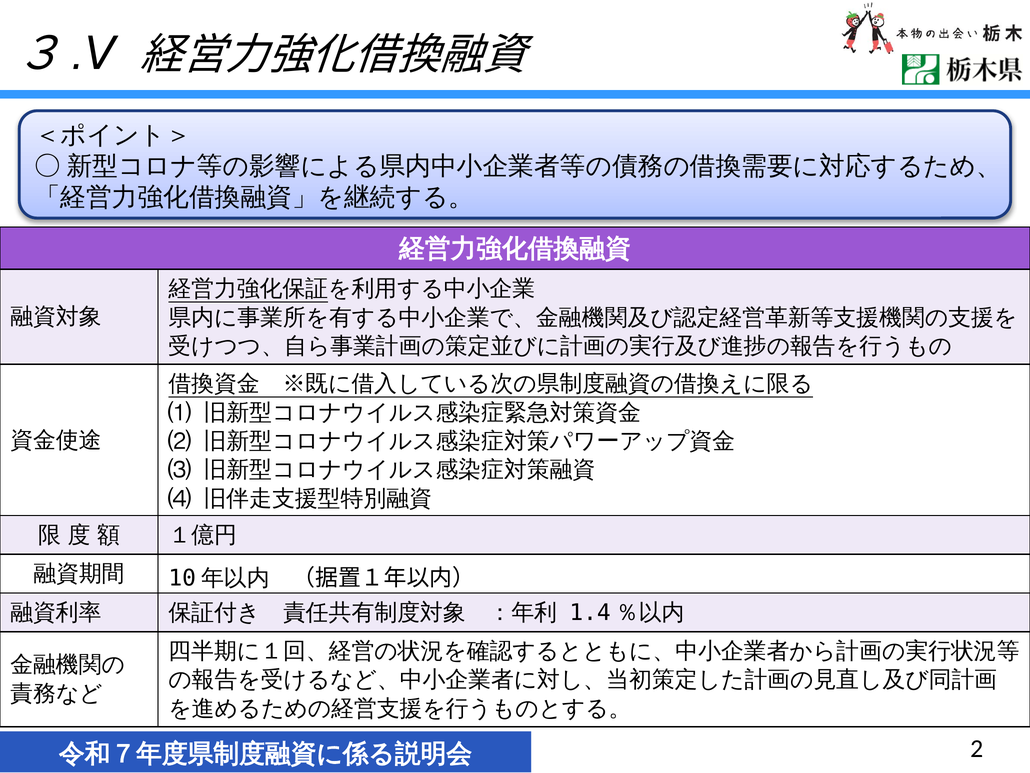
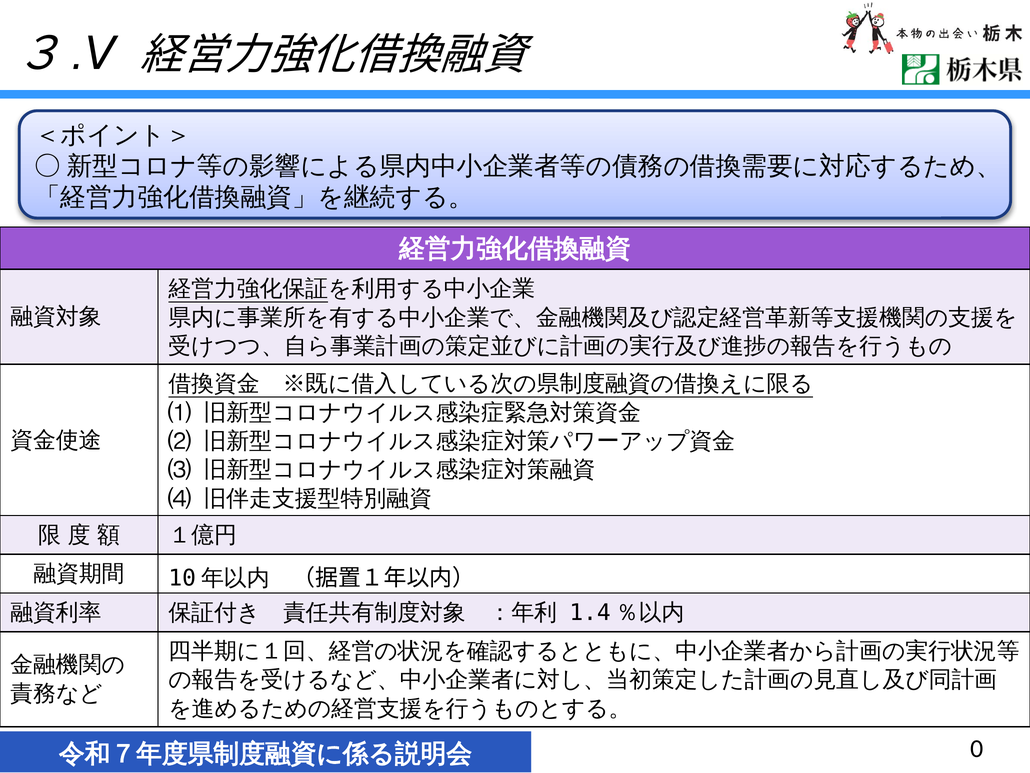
2: 2 -> 0
